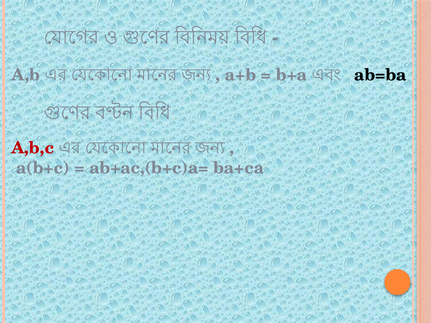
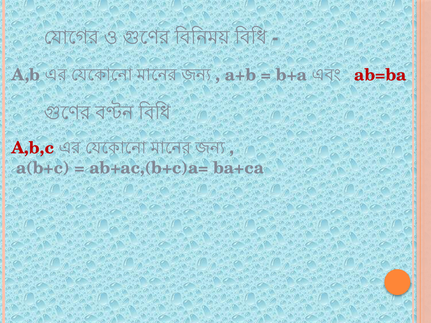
ab=ba colour: black -> red
